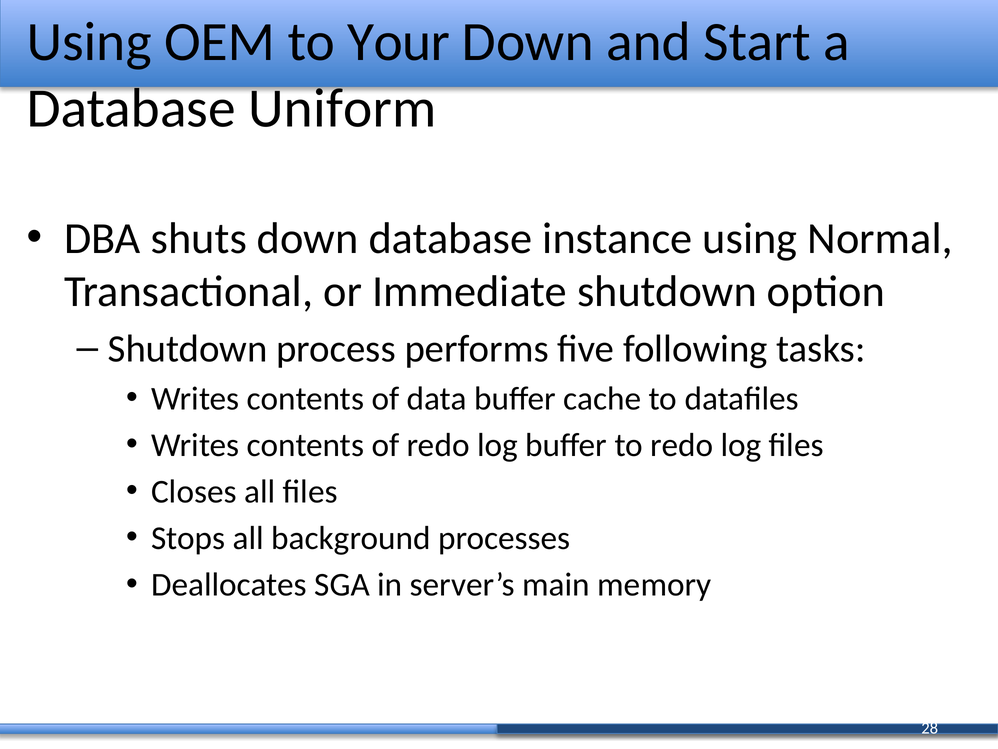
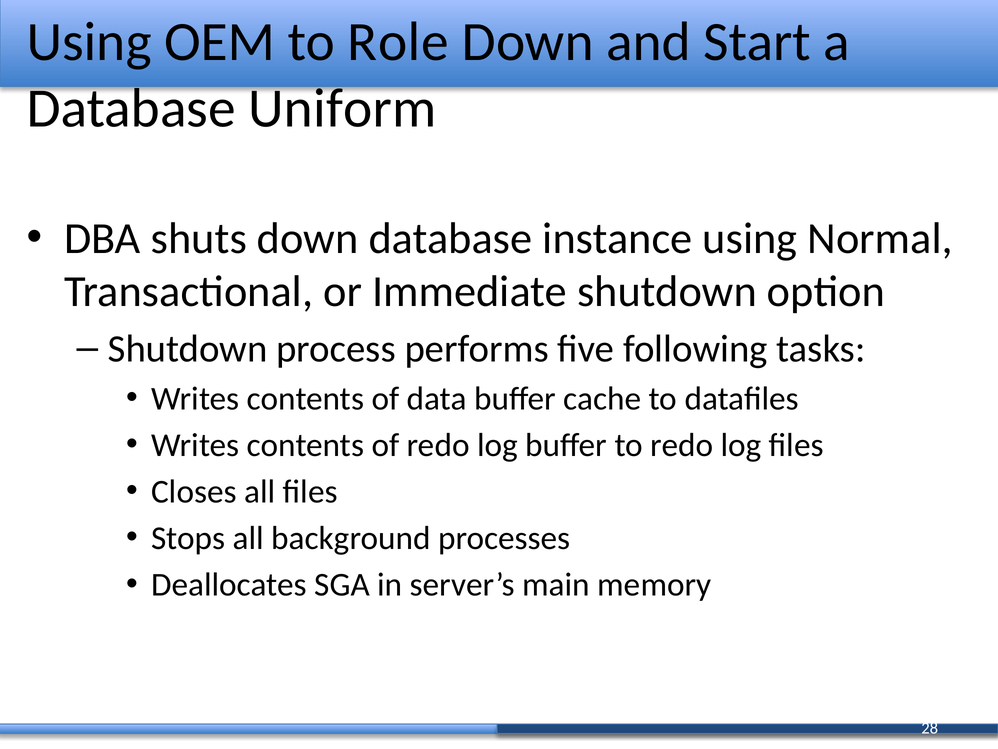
Your: Your -> Role
